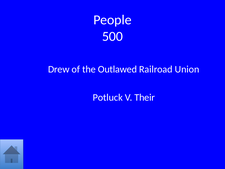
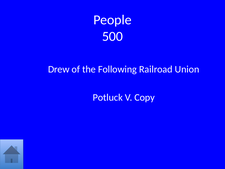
Outlawed: Outlawed -> Following
Their: Their -> Copy
